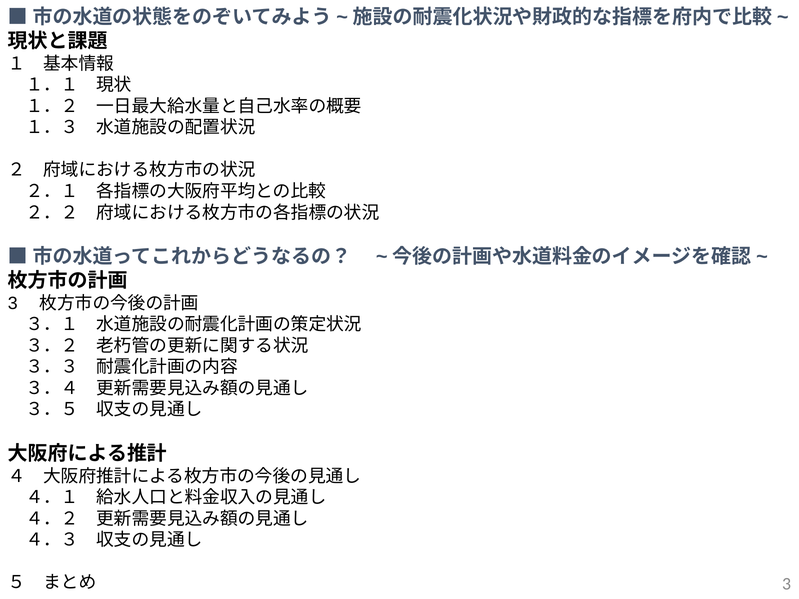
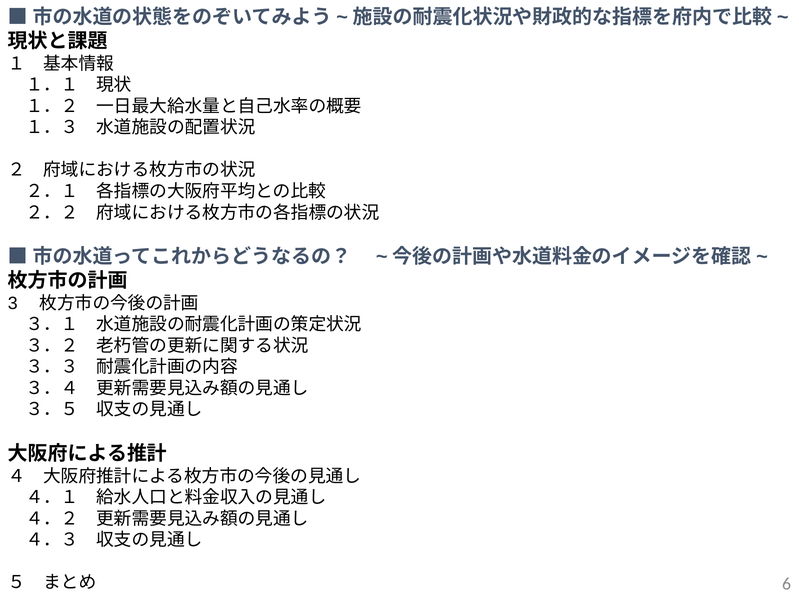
3 at (787, 584): 3 -> 6
